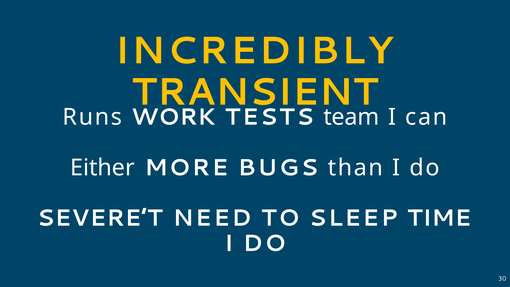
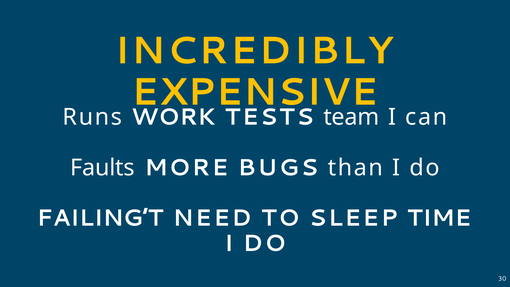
TRANSIENT: TRANSIENT -> EXPENSIVE
Either: Either -> Faults
SEVERE’T: SEVERE’T -> FAILING’T
